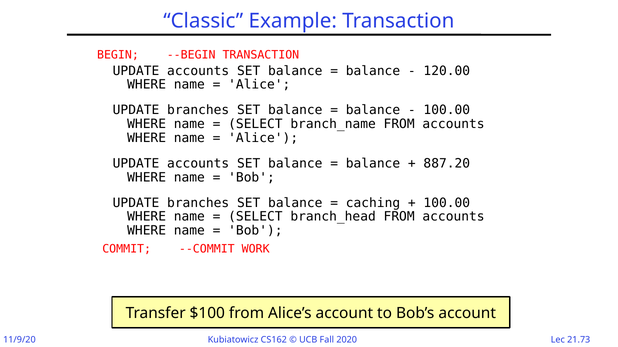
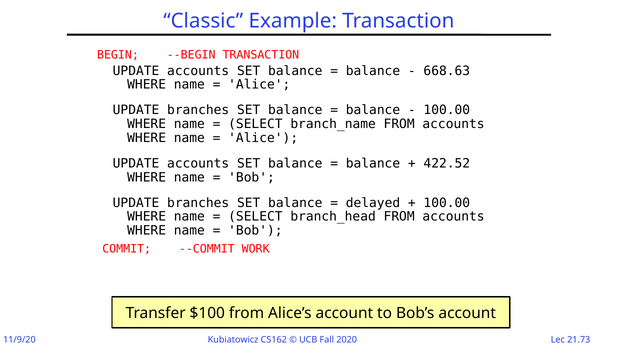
120.00: 120.00 -> 668.63
887.20: 887.20 -> 422.52
caching: caching -> delayed
